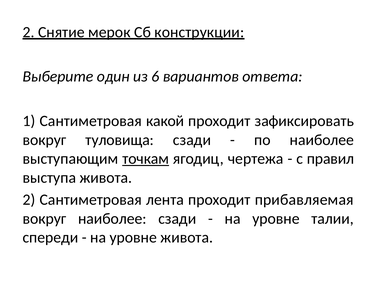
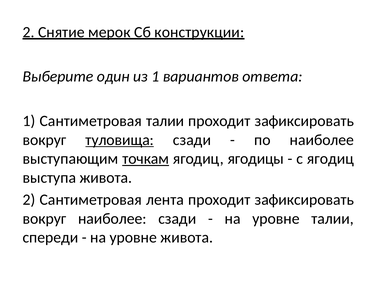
из 6: 6 -> 1
Сантиметровая какой: какой -> талии
туловища underline: none -> present
чертежа: чертежа -> ягодицы
с правил: правил -> ягодиц
лента проходит прибавляемая: прибавляемая -> зафиксировать
